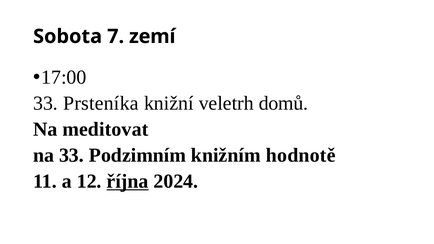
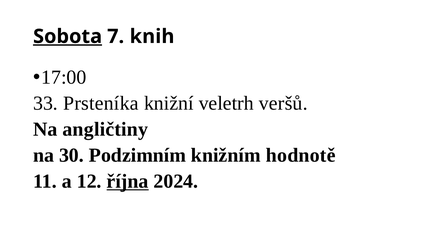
Sobota underline: none -> present
zemí: zemí -> knih
domů: domů -> veršů
meditovat: meditovat -> angličtiny
na 33: 33 -> 30
